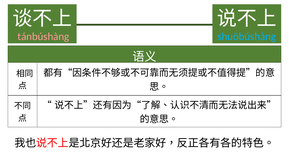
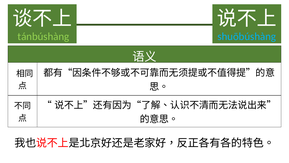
tánbúshàng colour: pink -> light green
